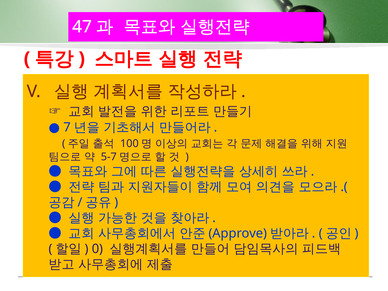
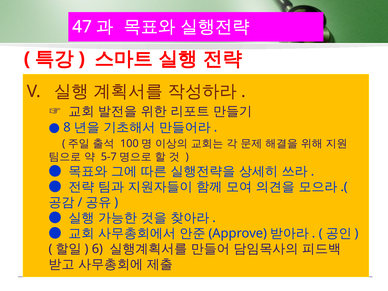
7: 7 -> 8
0: 0 -> 6
